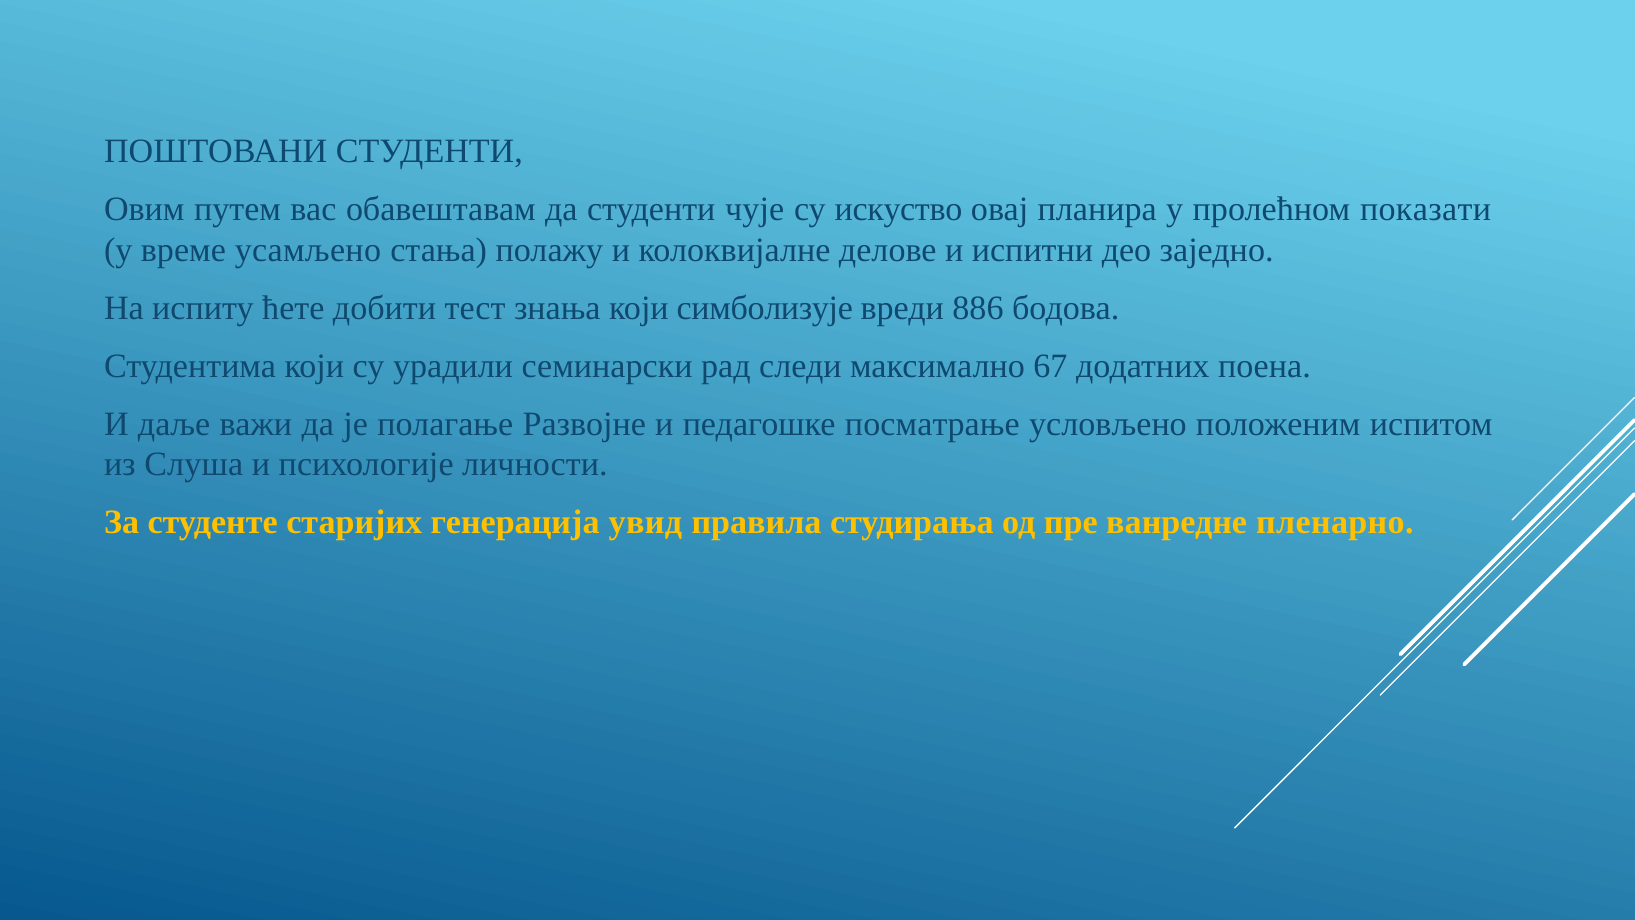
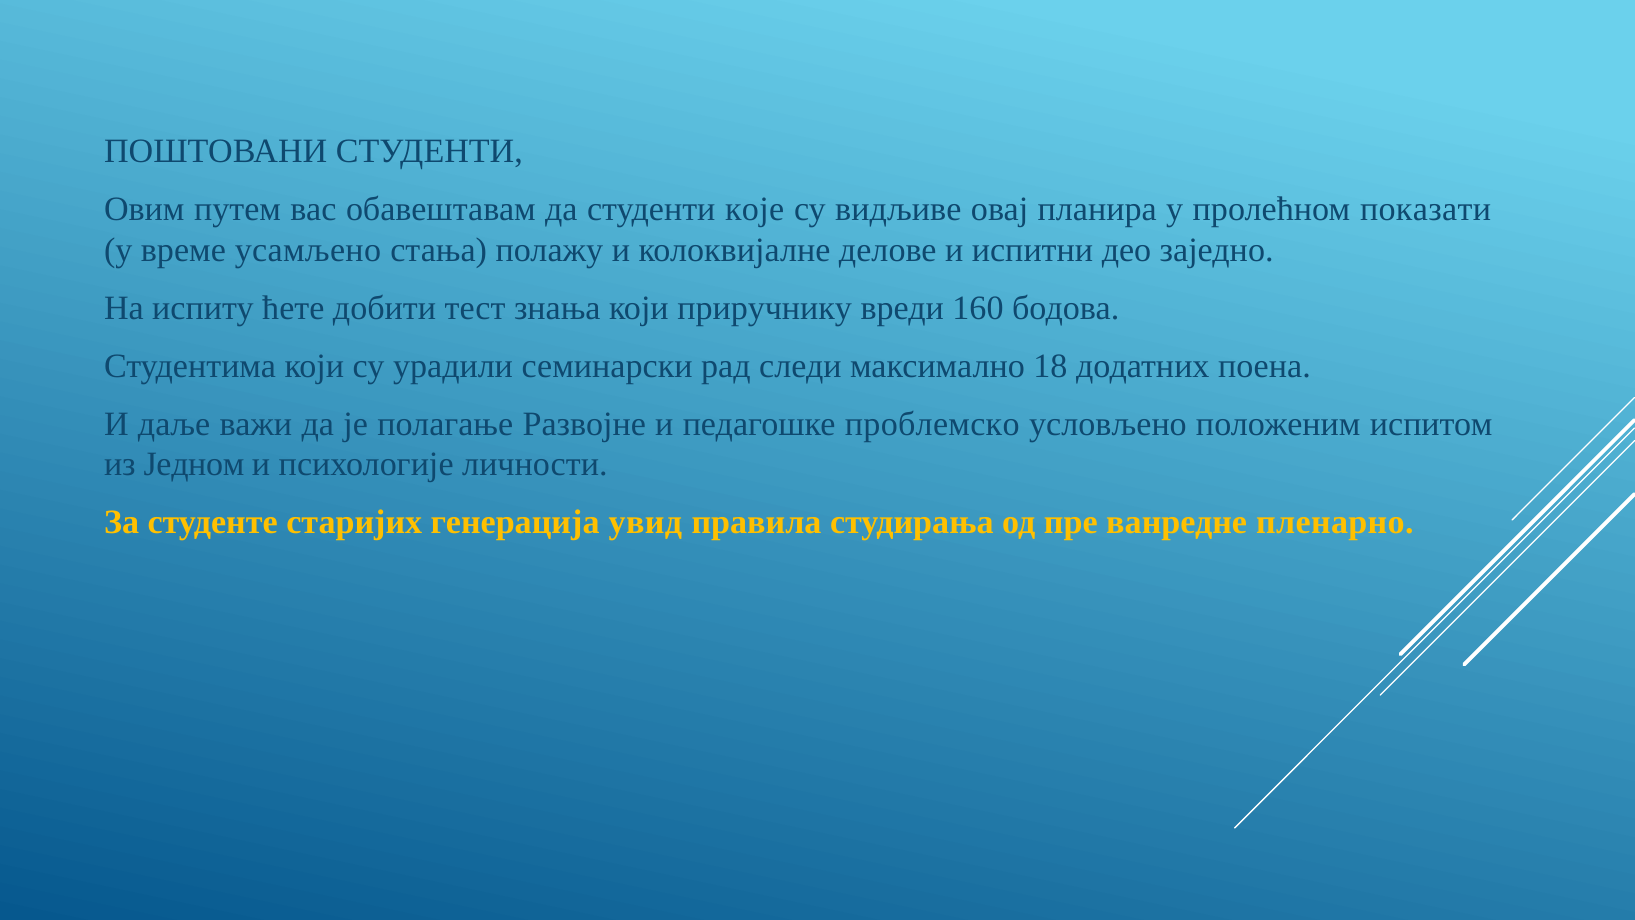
чује: чује -> које
искуство: искуство -> видљиве
симболизује: симболизује -> приручнику
886: 886 -> 160
67: 67 -> 18
посматрање: посматрање -> проблемско
Слуша: Слуша -> Једном
